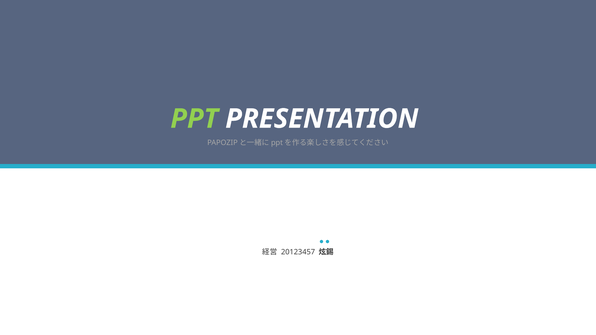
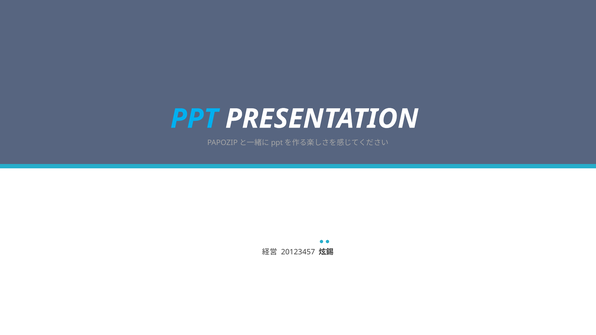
PPT colour: light green -> light blue
